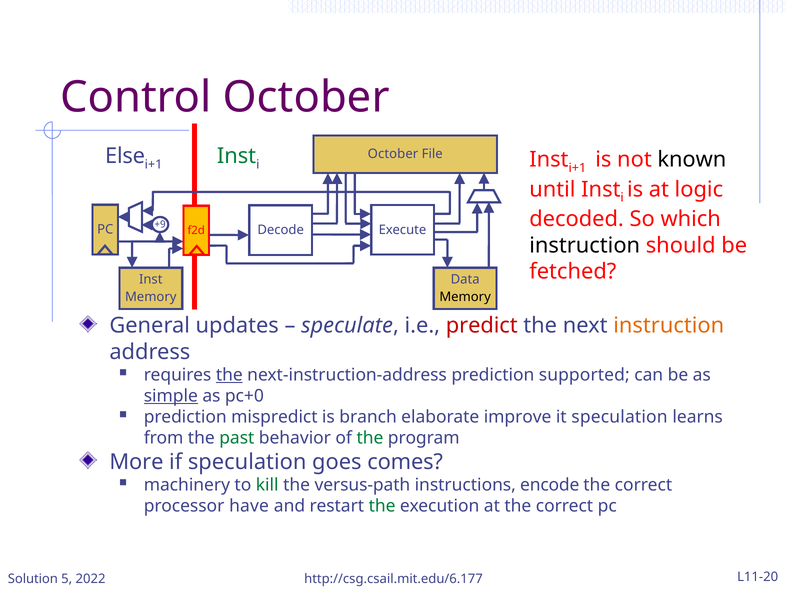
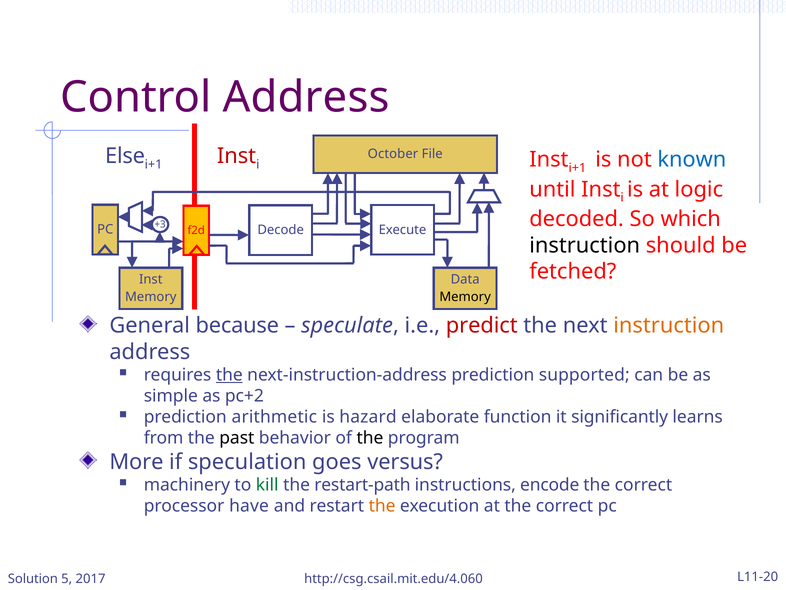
Control October: October -> Address
Inst at (236, 156) colour: green -> red
known colour: black -> blue
+9: +9 -> +3
updates: updates -> because
simple underline: present -> none
pc+0: pc+0 -> pc+2
mispredict: mispredict -> arithmetic
branch: branch -> hazard
improve: improve -> function
it speculation: speculation -> significantly
past colour: green -> black
the at (370, 438) colour: green -> black
comes: comes -> versus
versus-path: versus-path -> restart-path
the at (382, 506) colour: green -> orange
2022: 2022 -> 2017
http://csg.csail.mit.edu/6.177: http://csg.csail.mit.edu/6.177 -> http://csg.csail.mit.edu/4.060
